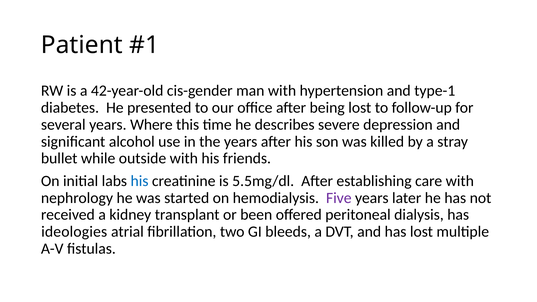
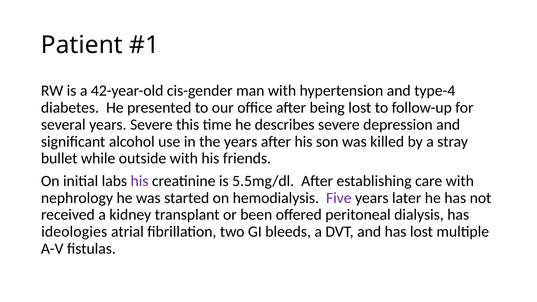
type-1: type-1 -> type-4
years Where: Where -> Severe
his at (140, 181) colour: blue -> purple
